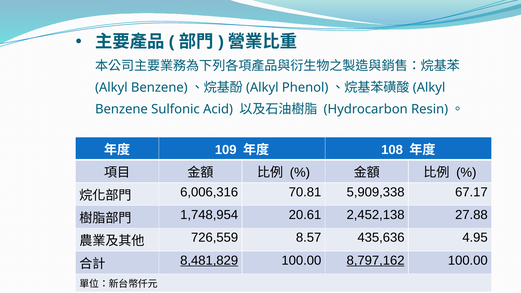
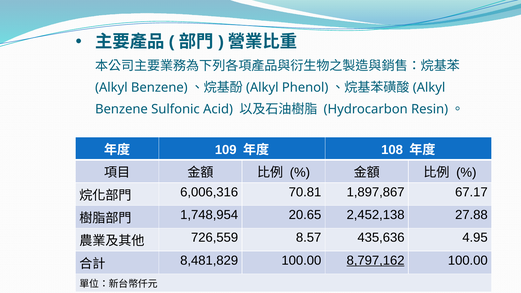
5,909,338: 5,909,338 -> 1,897,867
20.61: 20.61 -> 20.65
8,481,829 underline: present -> none
